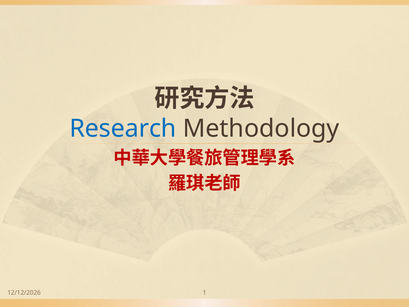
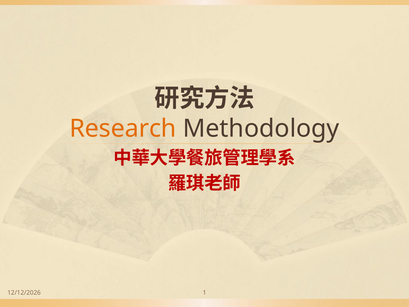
Research colour: blue -> orange
